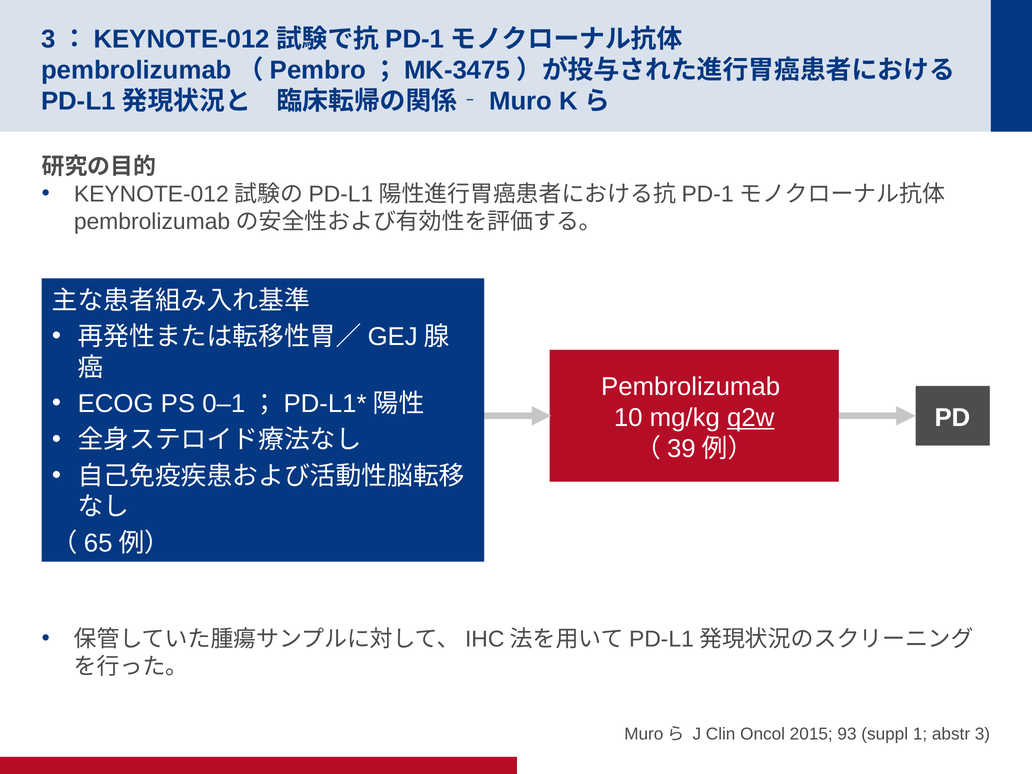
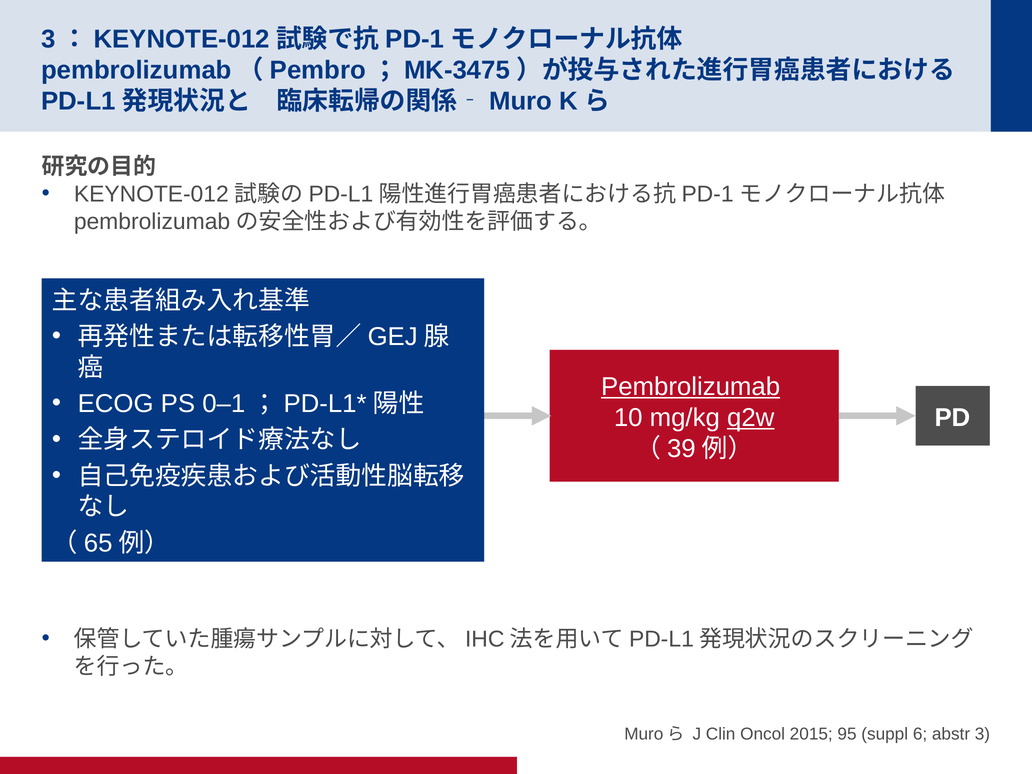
Pembrolizumab underline: none -> present
93: 93 -> 95
1: 1 -> 6
